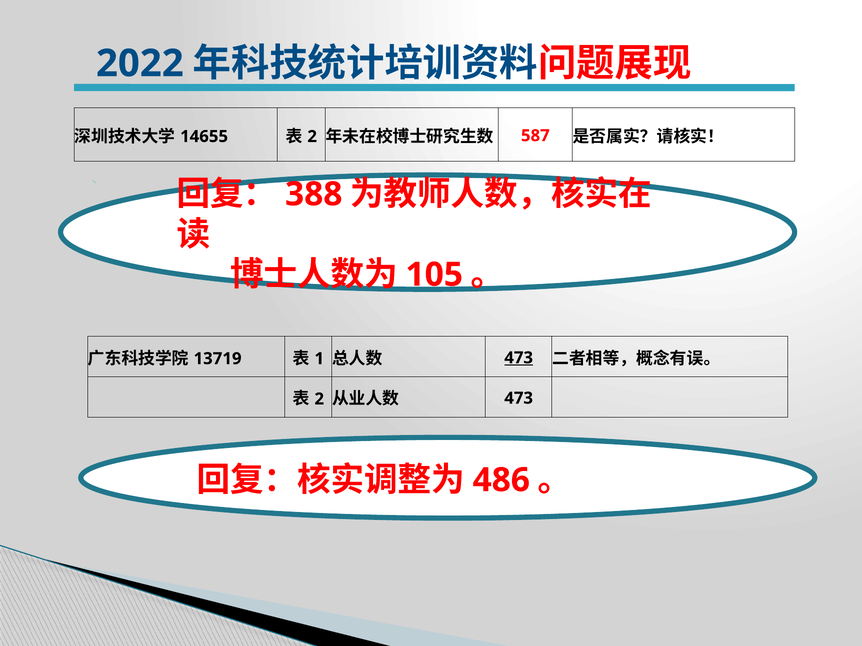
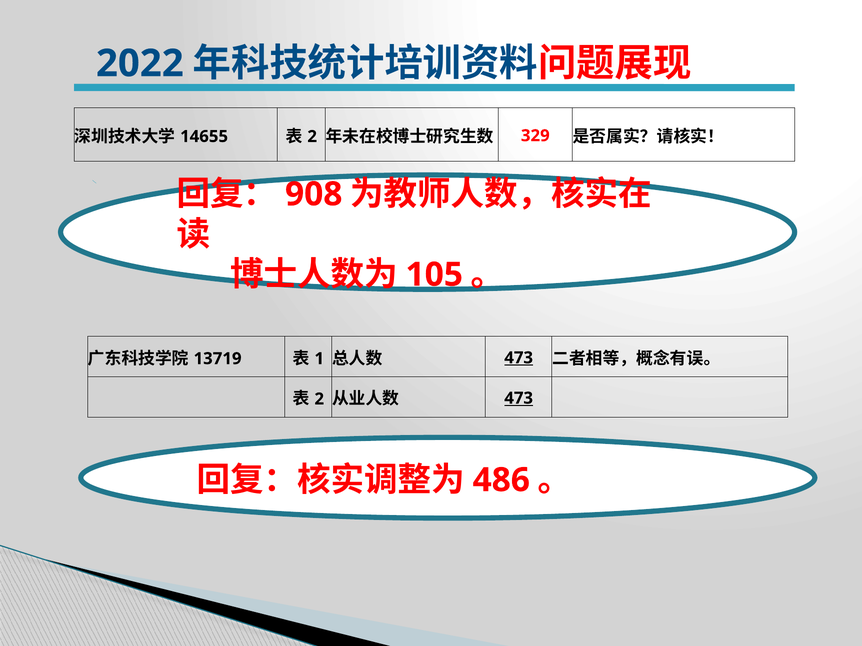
587: 587 -> 329
388: 388 -> 908
473 at (519, 398) underline: none -> present
